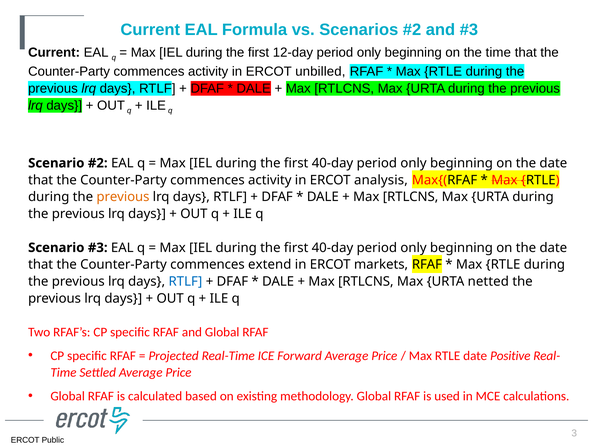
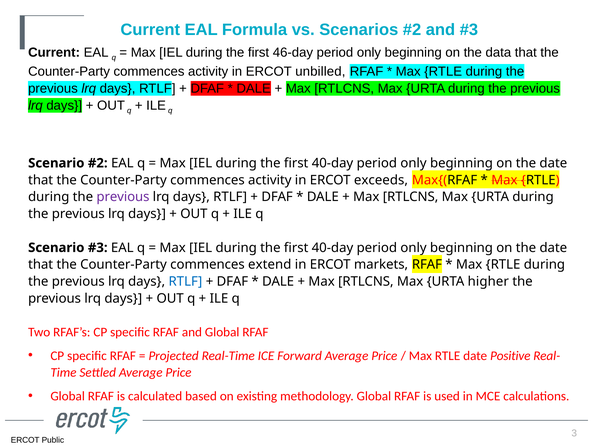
12-day: 12-day -> 46-day
the time: time -> data
analysis: analysis -> exceeds
previous at (123, 197) colour: orange -> purple
netted: netted -> higher
